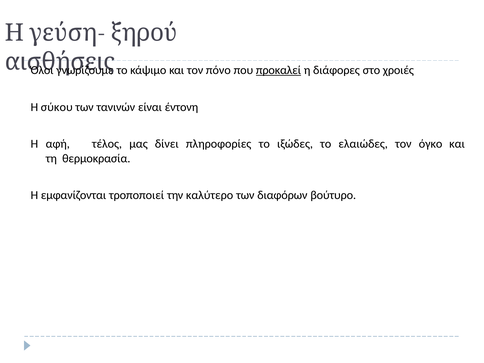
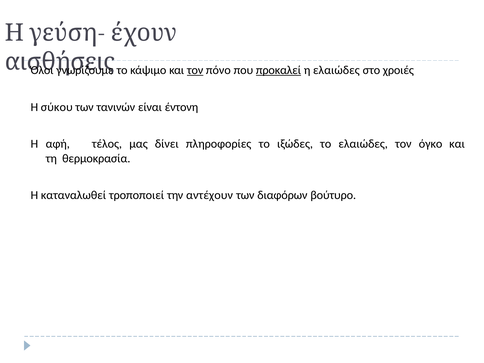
ξηρού: ξηρού -> έχουν
τον at (195, 70) underline: none -> present
η διάφορες: διάφορες -> ελαιώδες
εμφανίζονται: εμφανίζονται -> καταναλωθεί
καλύτερο: καλύτερο -> αντέχουν
